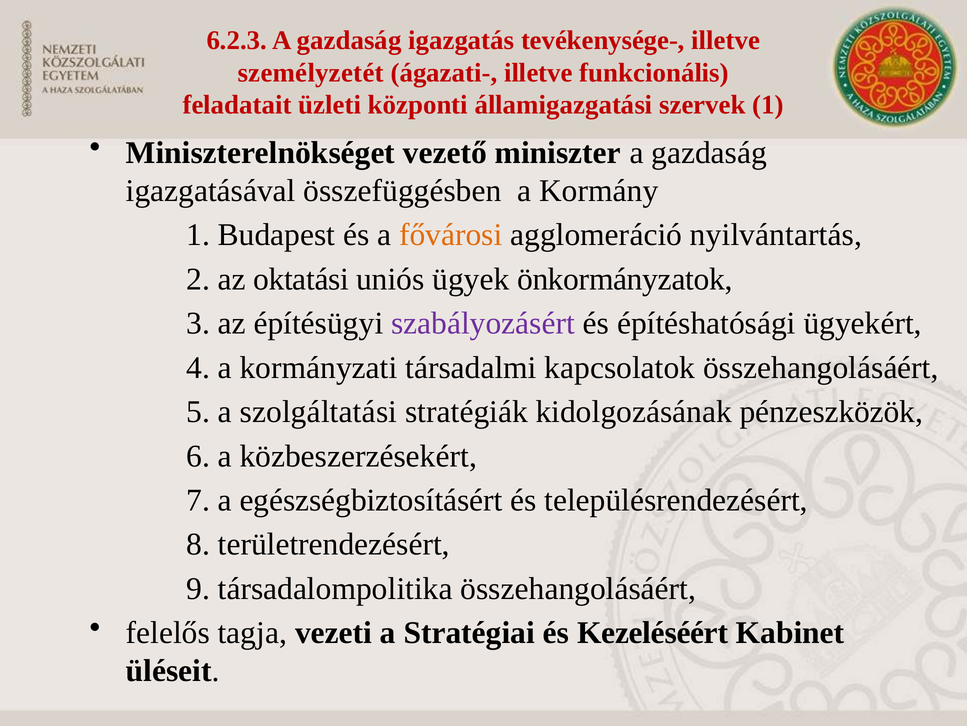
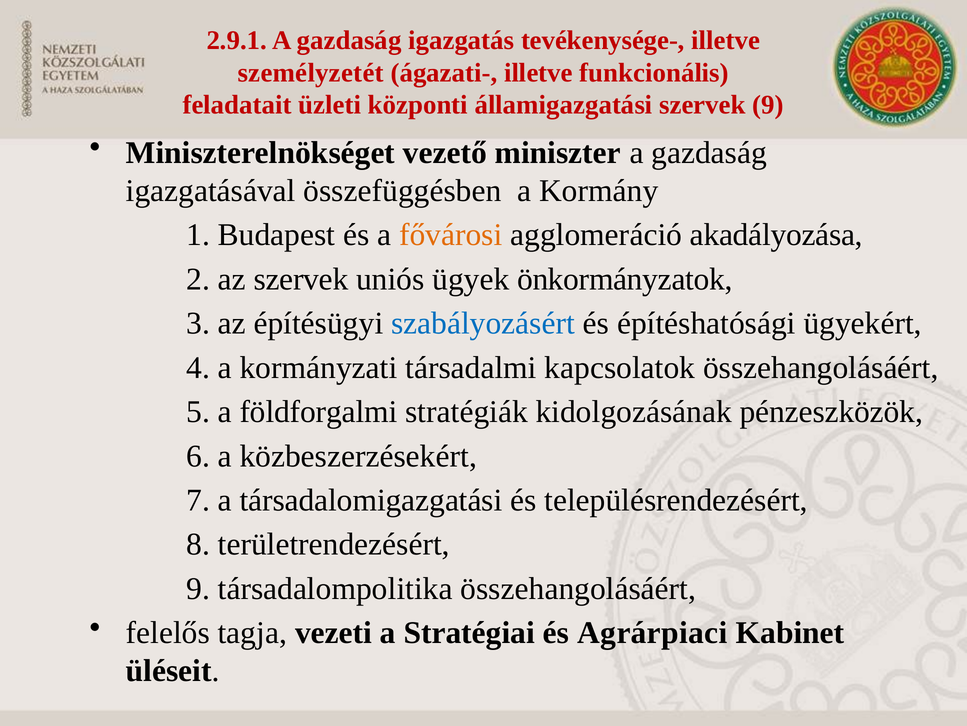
6.2.3: 6.2.3 -> 2.9.1
szervek 1: 1 -> 9
nyilvántartás: nyilvántartás -> akadályozása
az oktatási: oktatási -> szervek
szabályozásért colour: purple -> blue
szolgáltatási: szolgáltatási -> földforgalmi
egészségbiztosításért: egészségbiztosításért -> társadalomigazgatási
Kezeléséért: Kezeléséért -> Agrárpiaci
